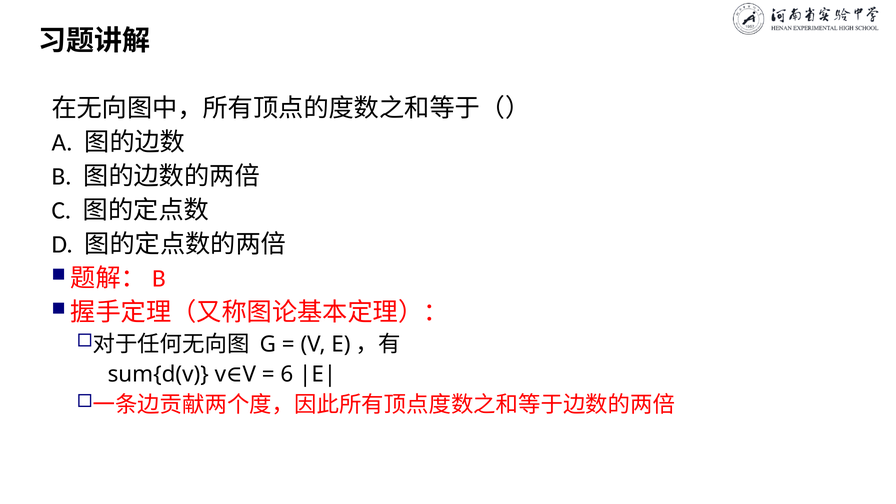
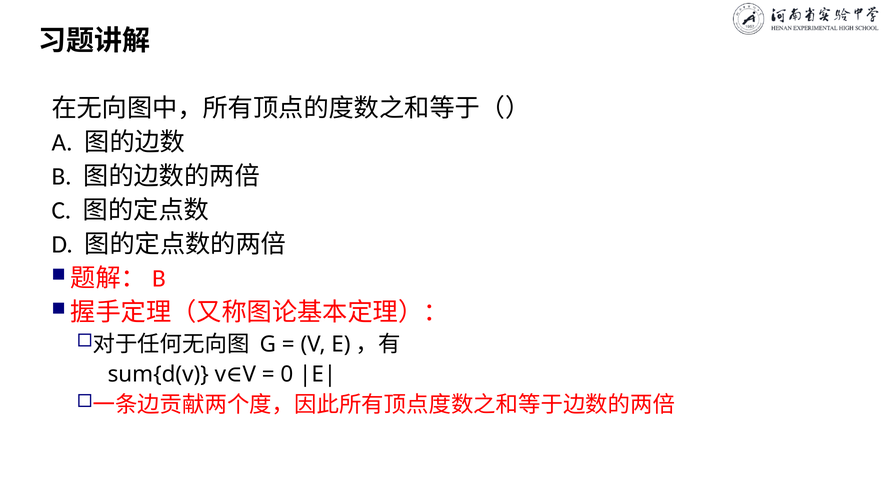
6: 6 -> 0
